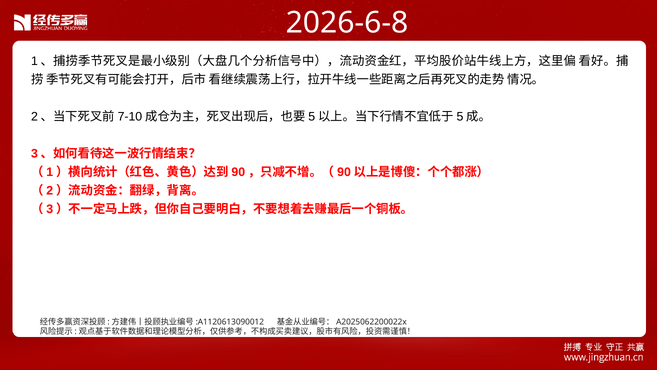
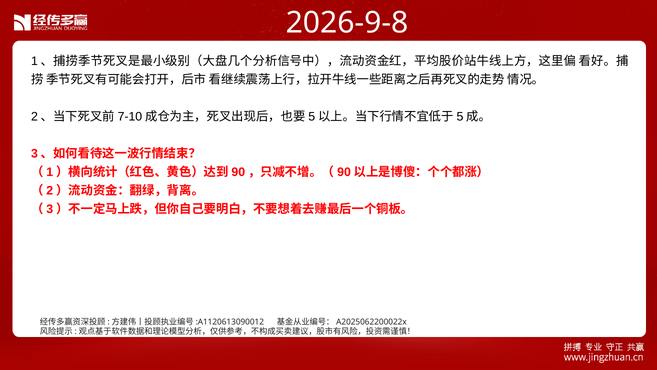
2026-6-8: 2026-6-8 -> 2026-9-8
